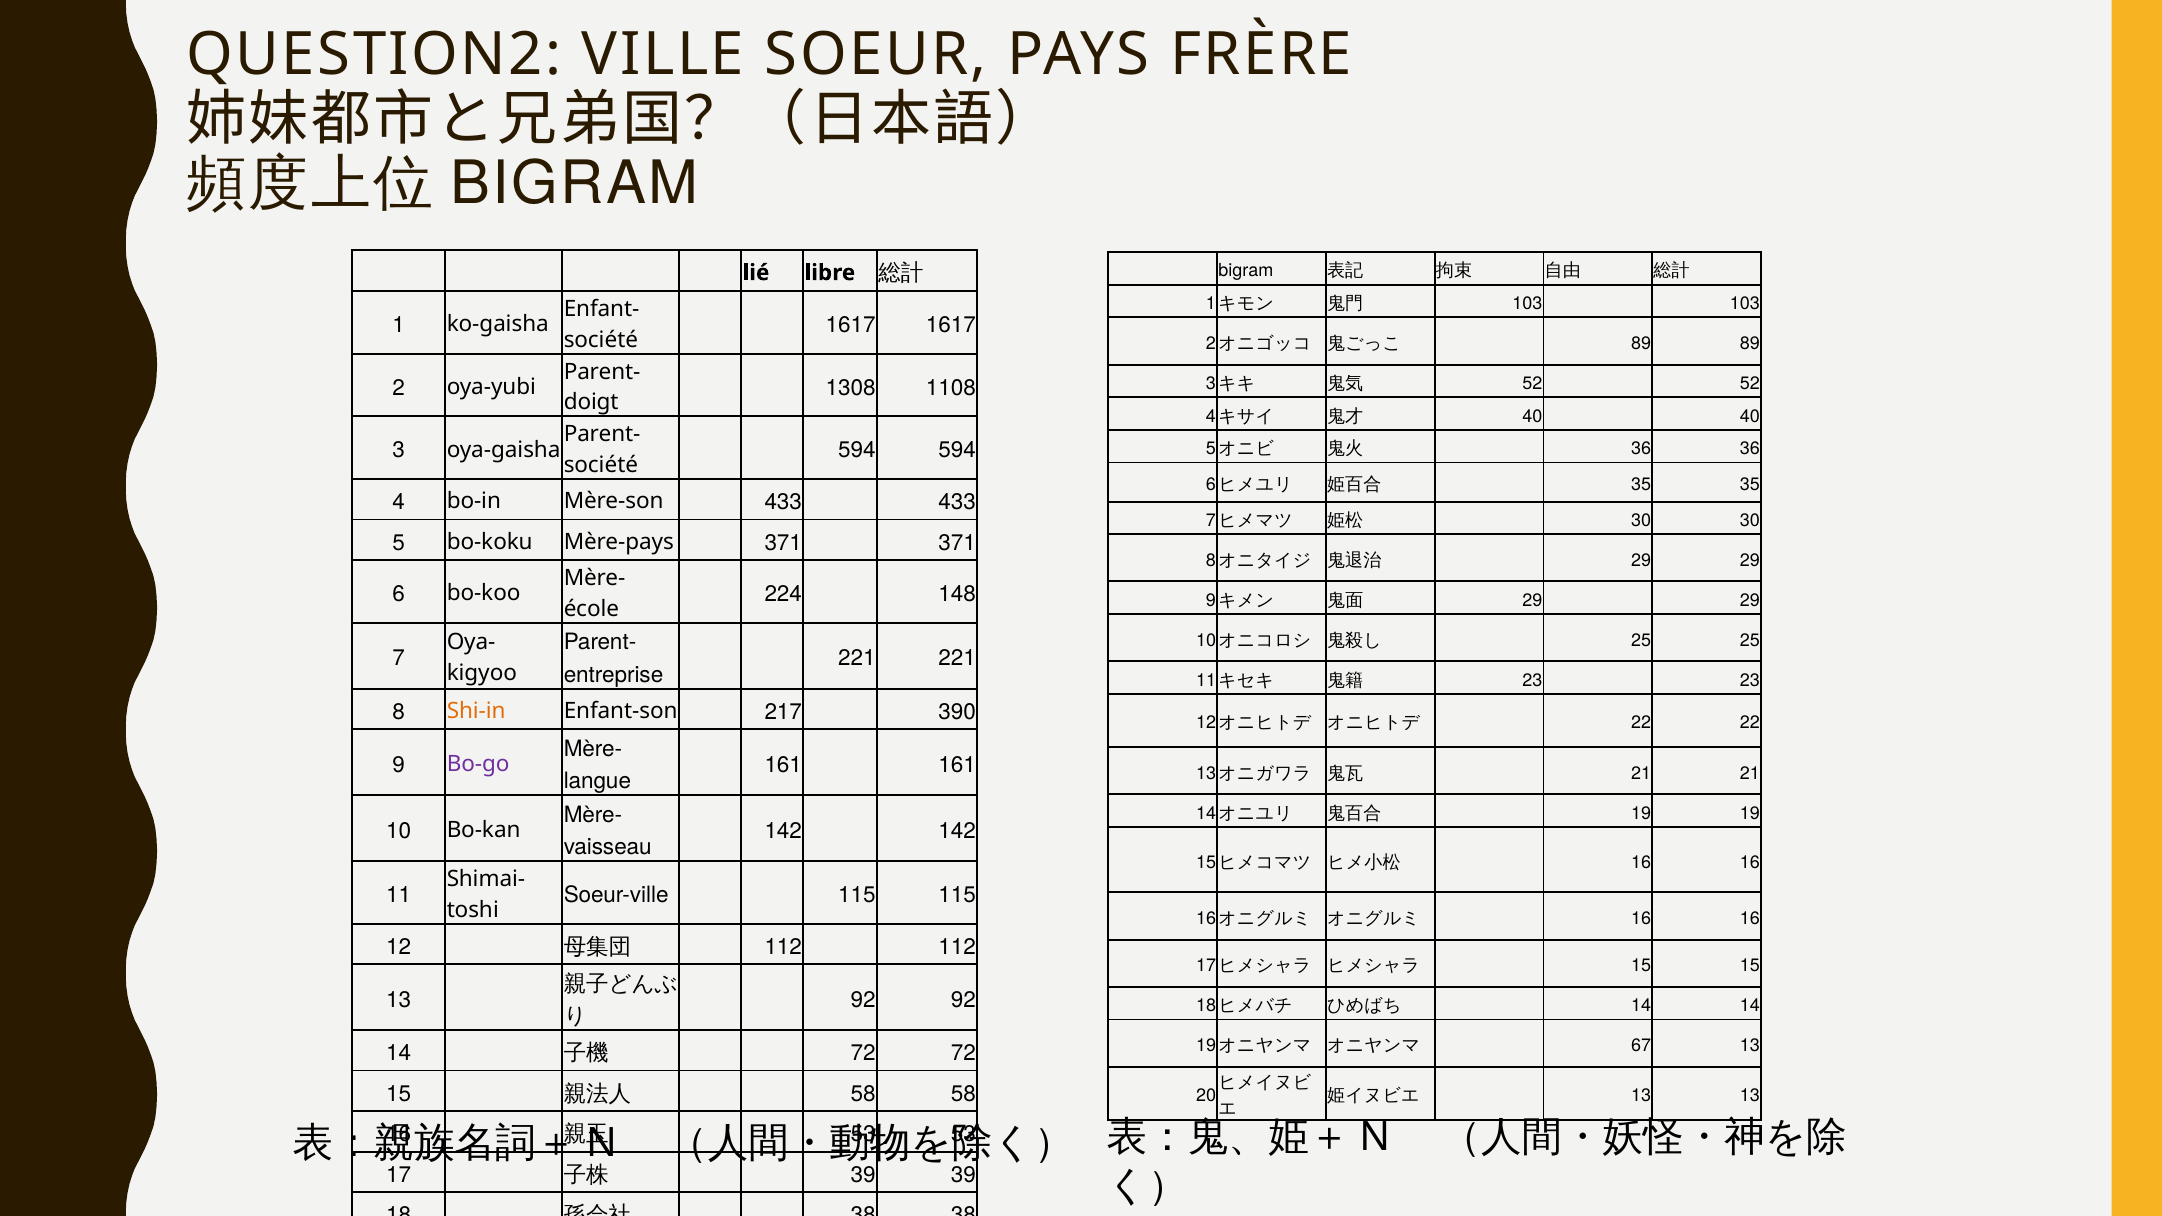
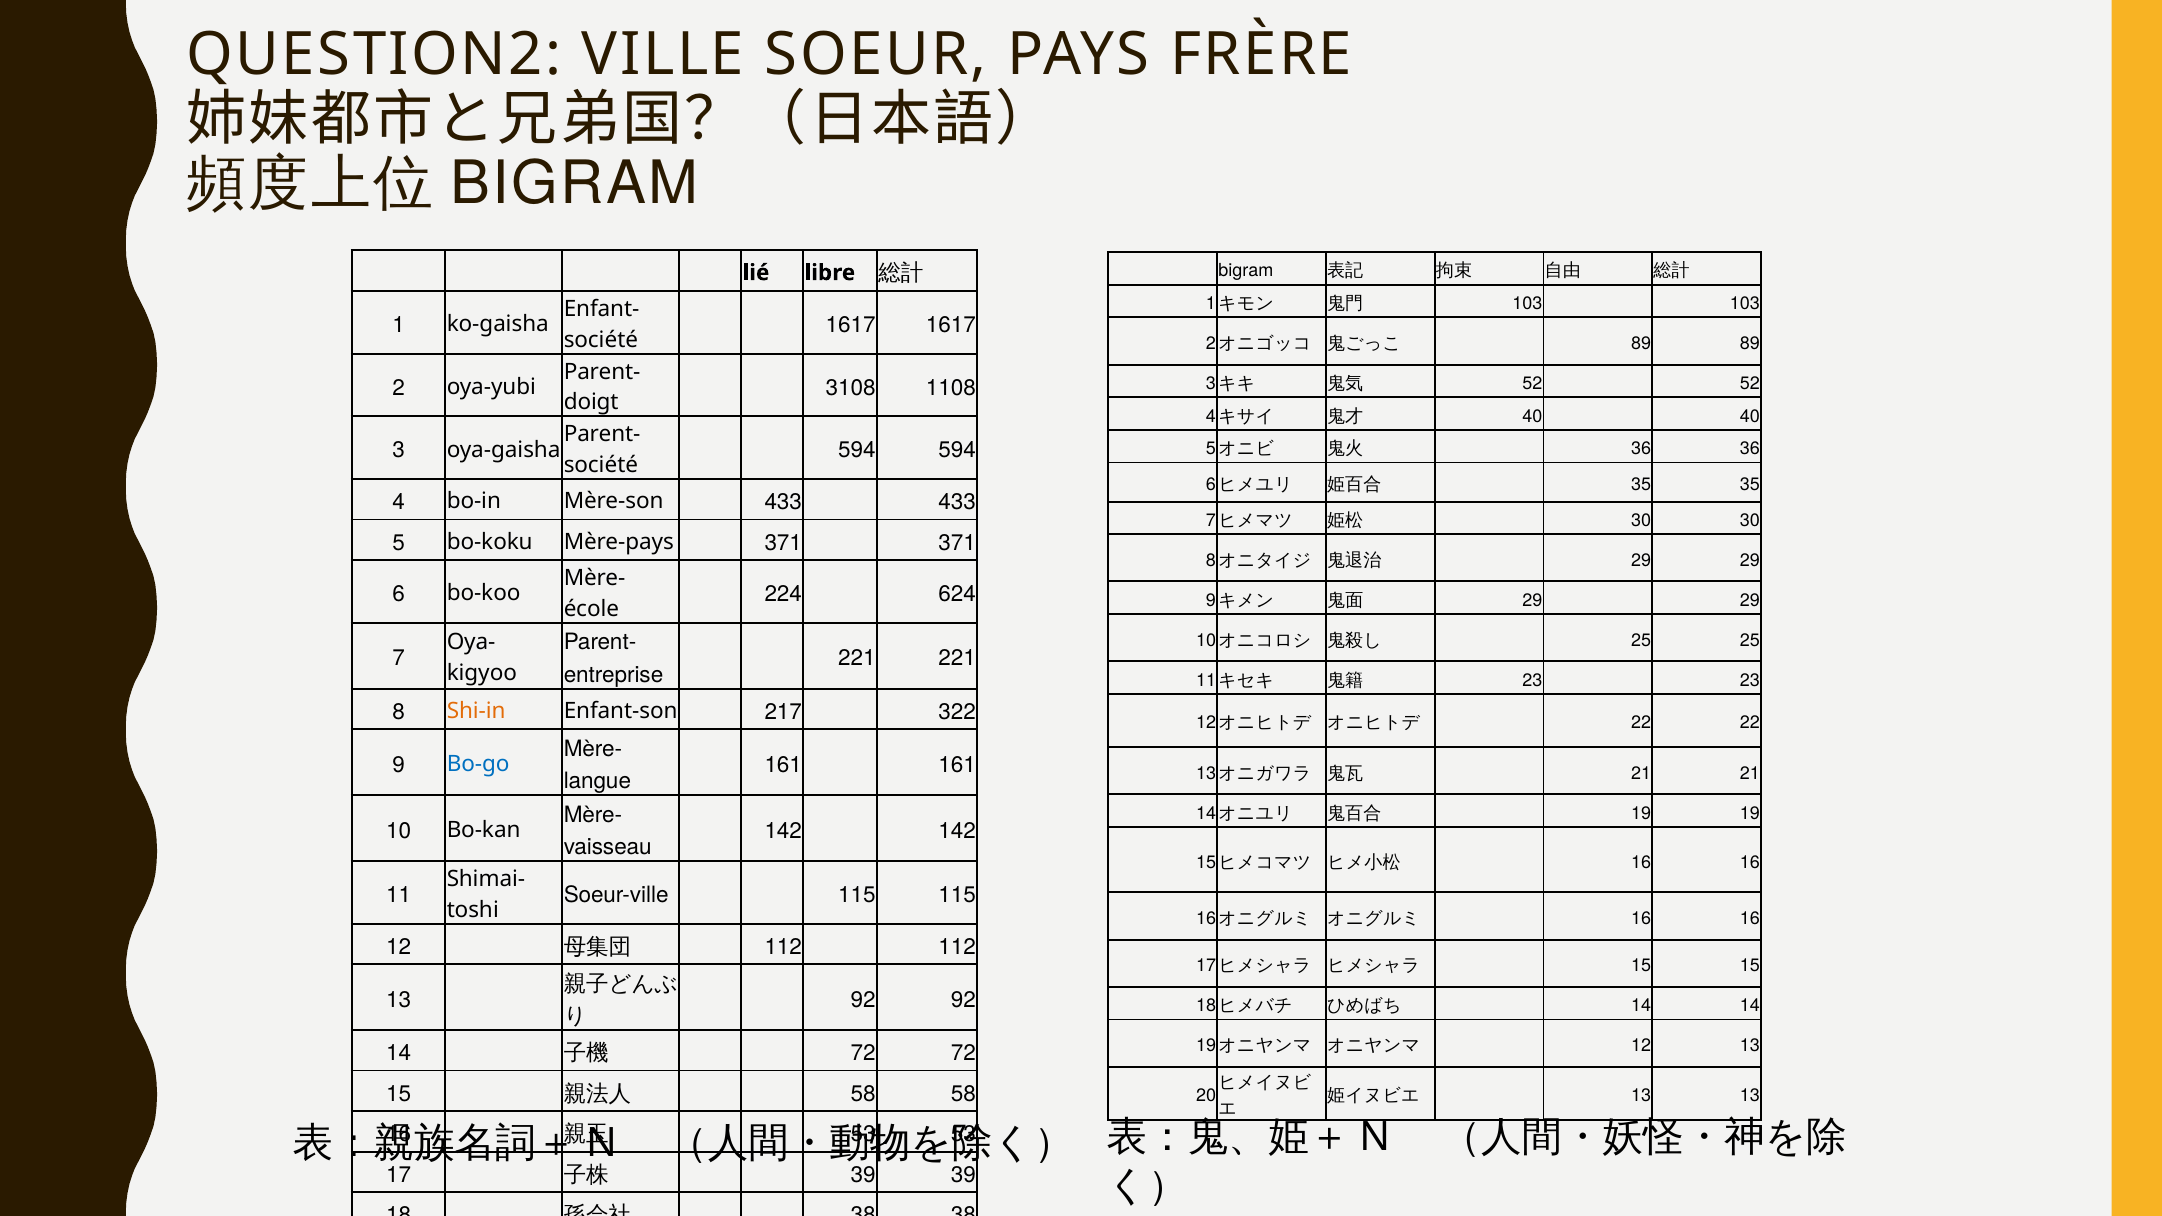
1308: 1308 -> 3108
148: 148 -> 624
390: 390 -> 322
Bo-go colour: purple -> blue
67 at (1641, 1046): 67 -> 12
